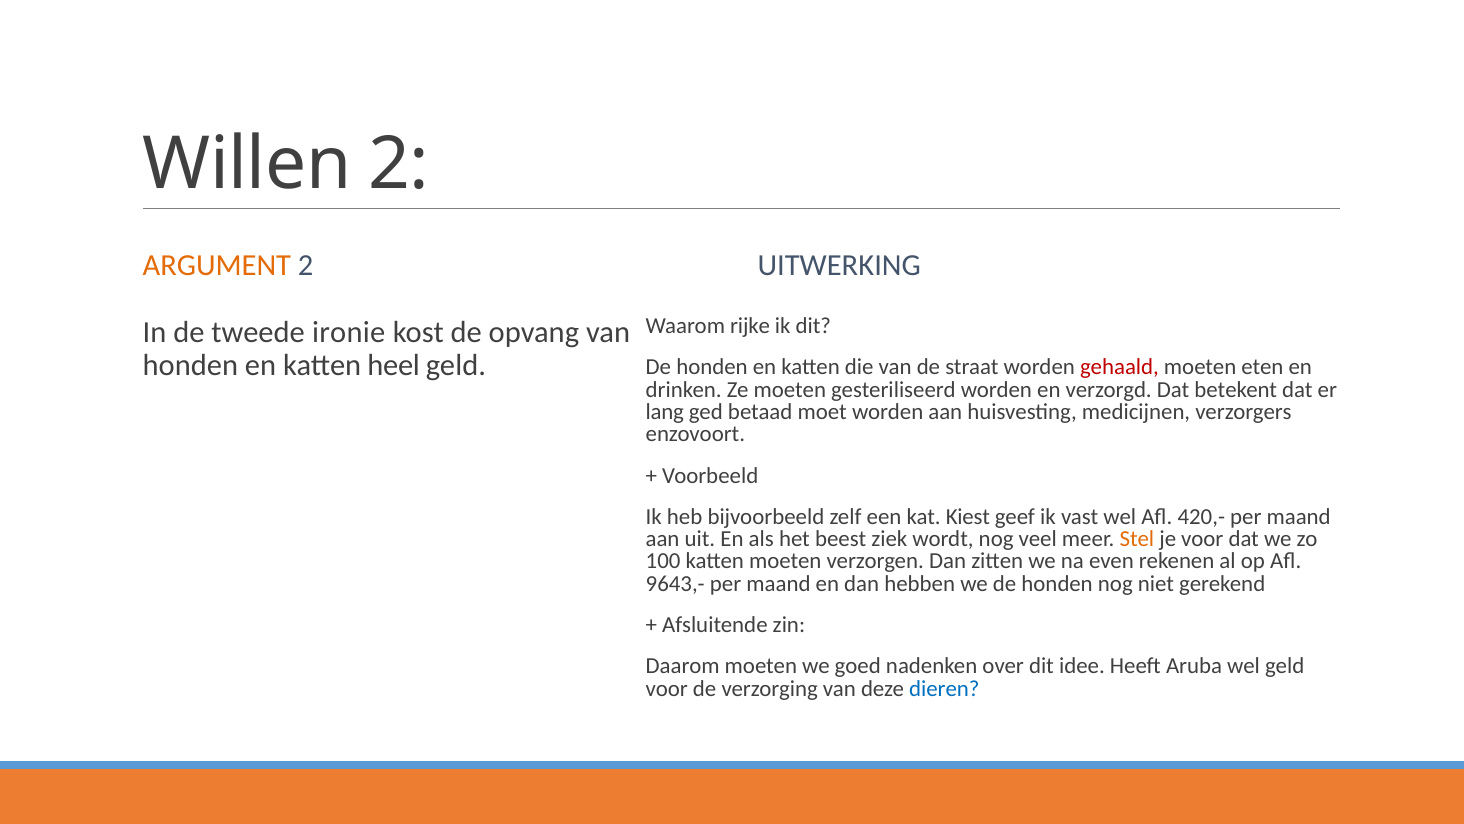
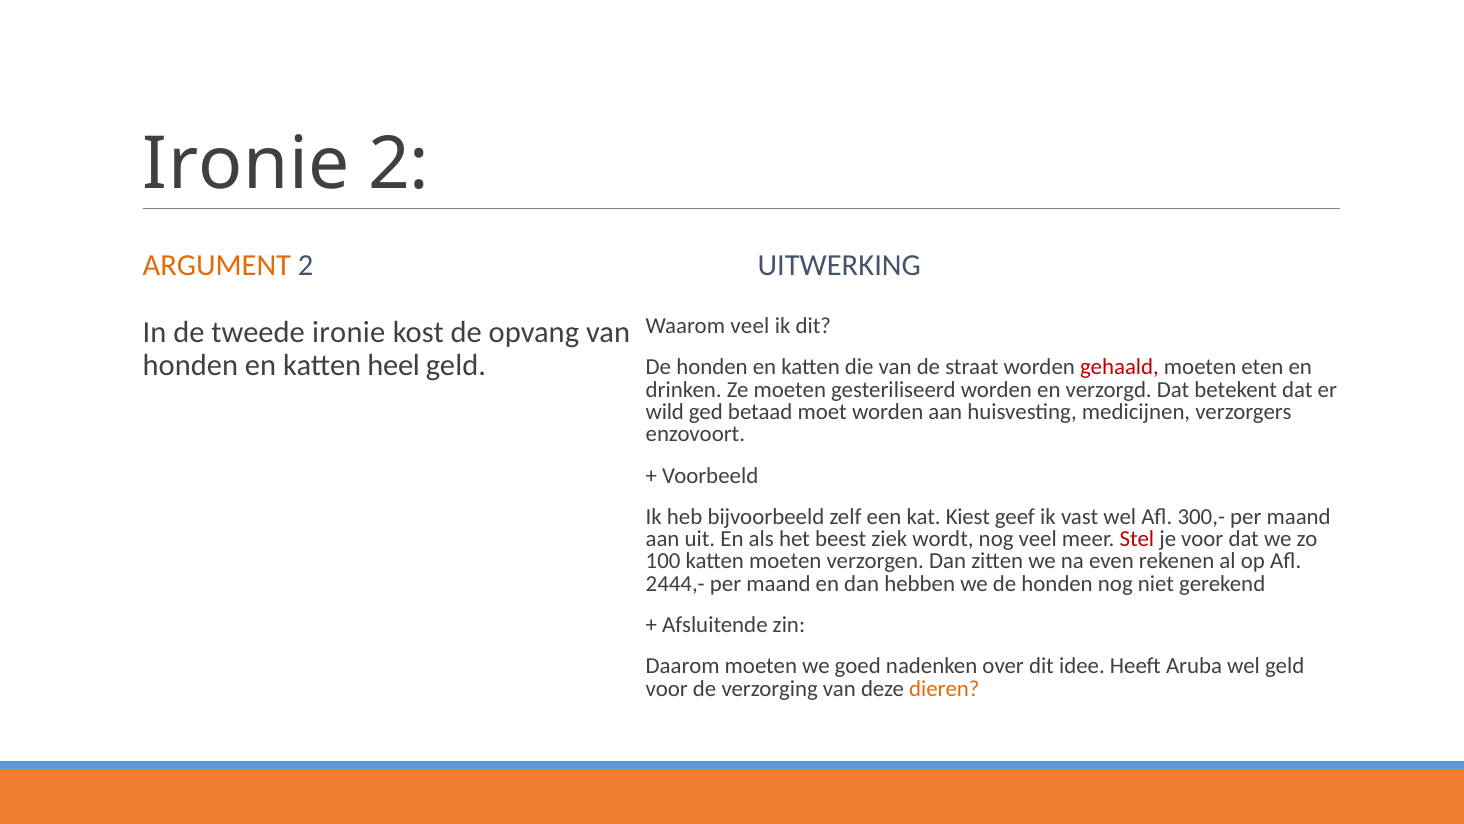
Willen at (247, 164): Willen -> Ironie
Waarom rijke: rijke -> veel
lang: lang -> wild
420,-: 420,- -> 300,-
Stel colour: orange -> red
9643,-: 9643,- -> 2444,-
dieren colour: blue -> orange
